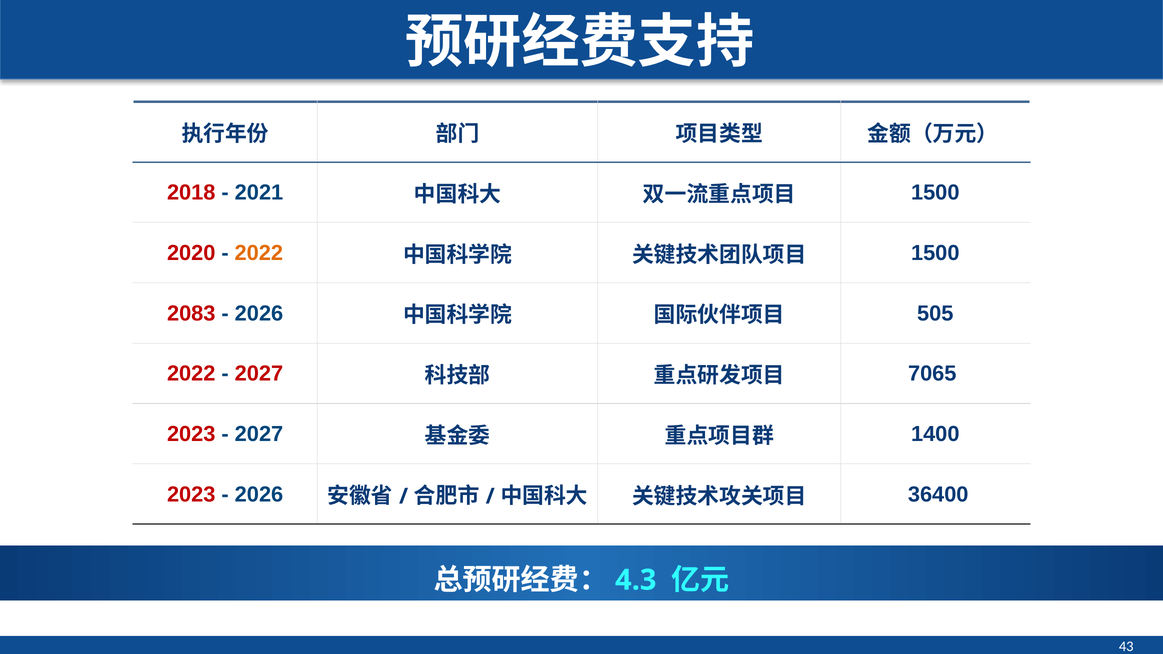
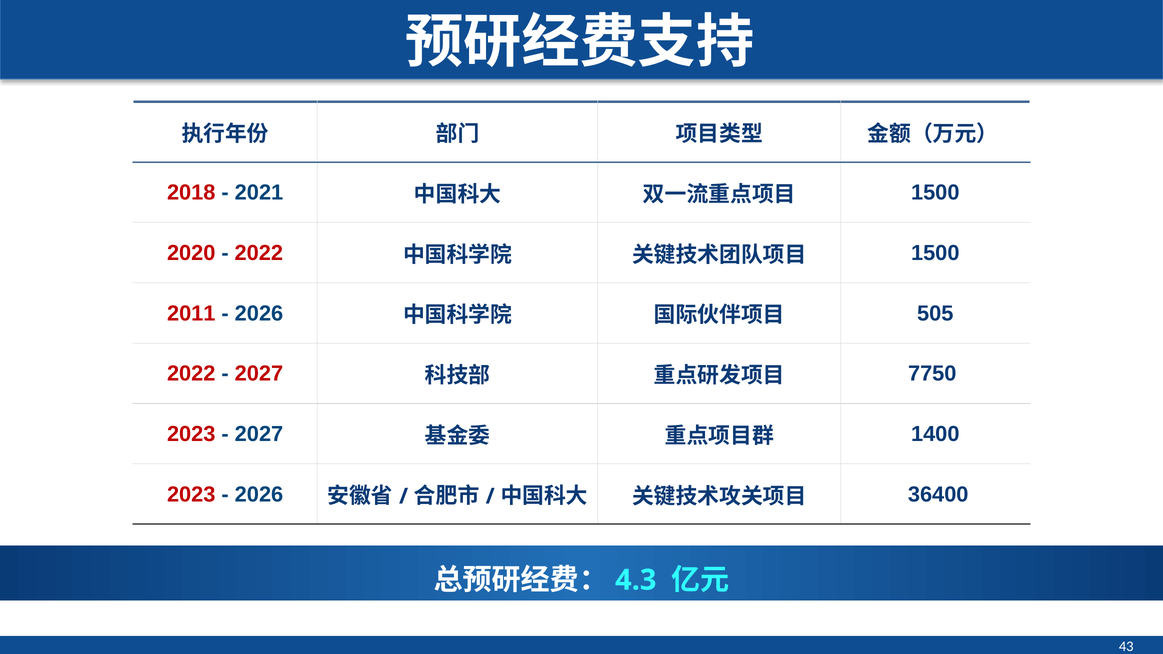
2022 at (259, 253) colour: orange -> red
2083: 2083 -> 2011
7065: 7065 -> 7750
